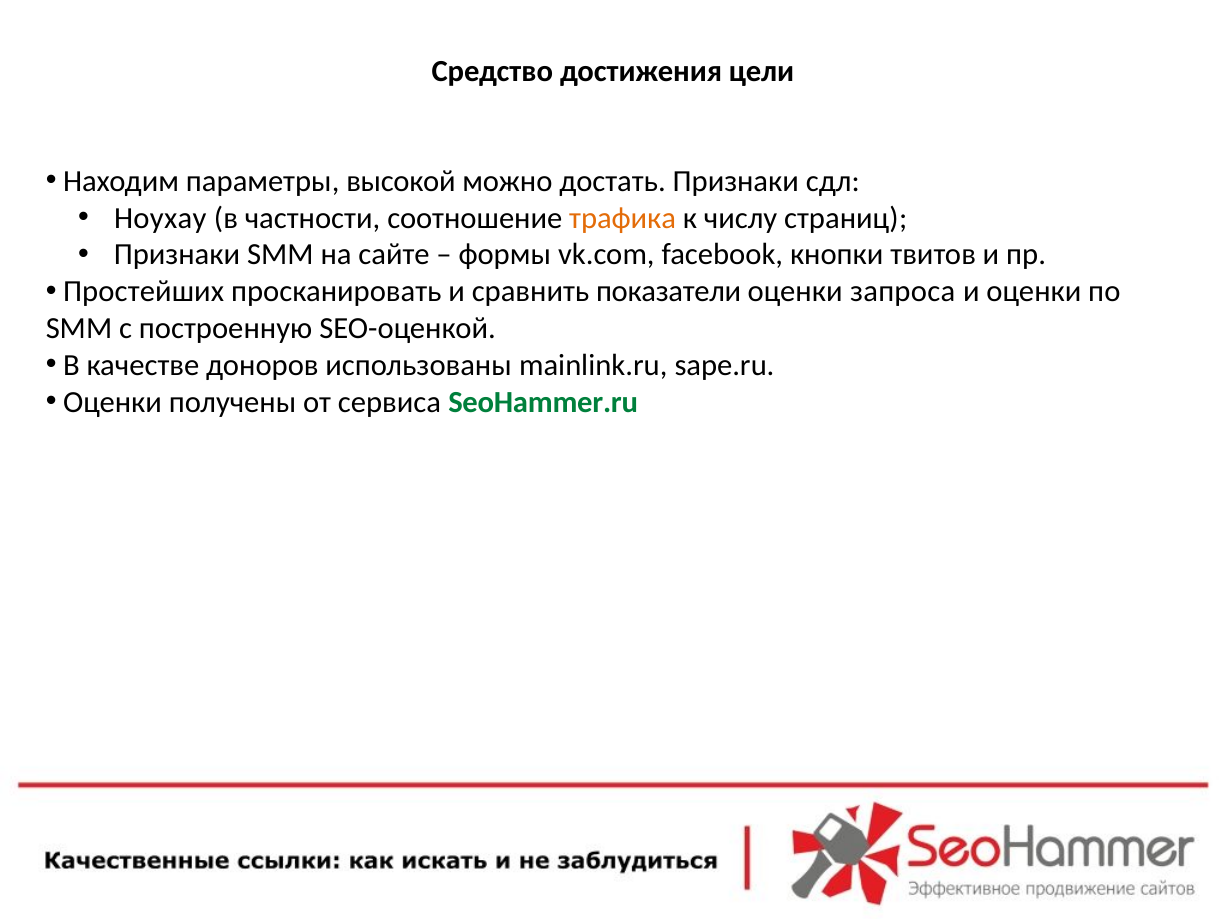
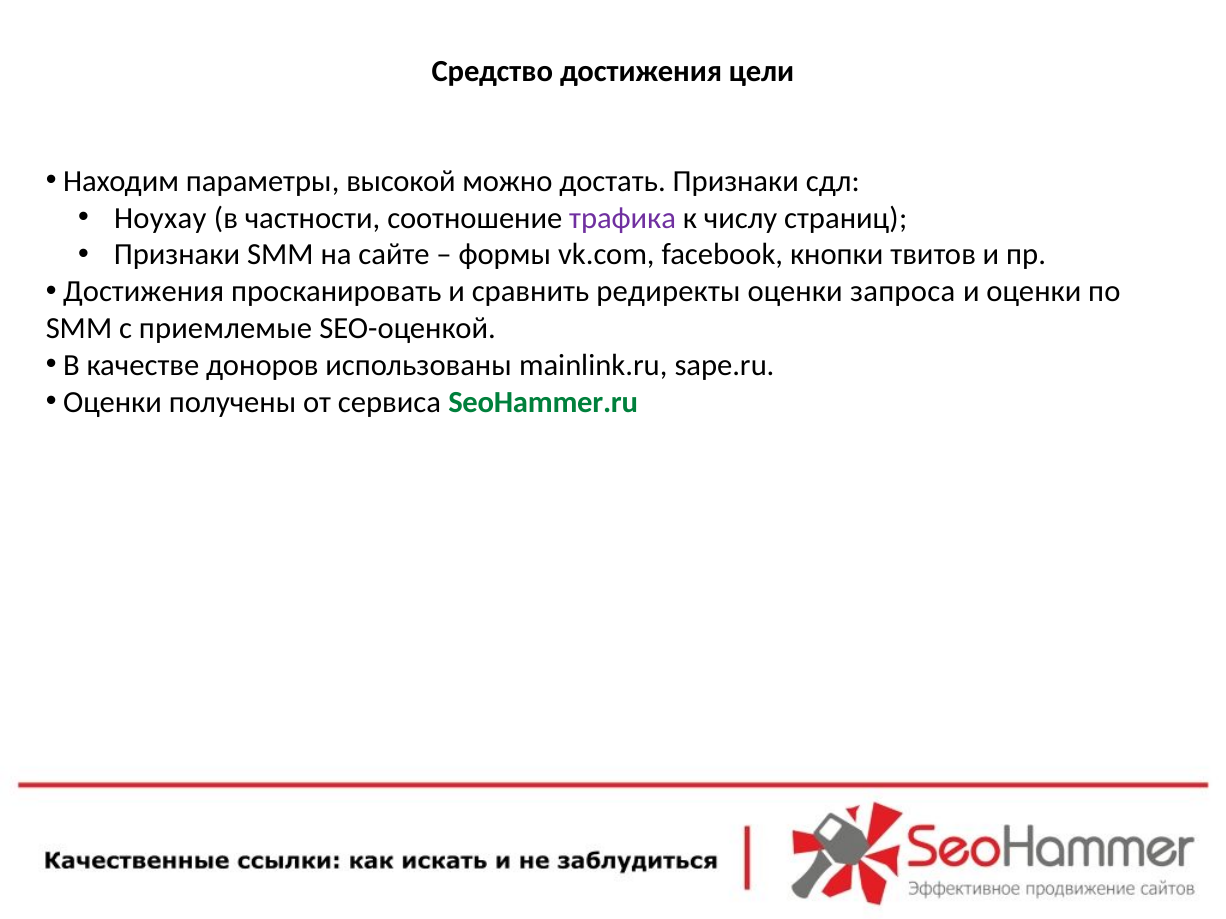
трафика colour: orange -> purple
Простейших at (144, 292): Простейших -> Достижения
показатели: показатели -> редиректы
построенную: построенную -> приемлемые
